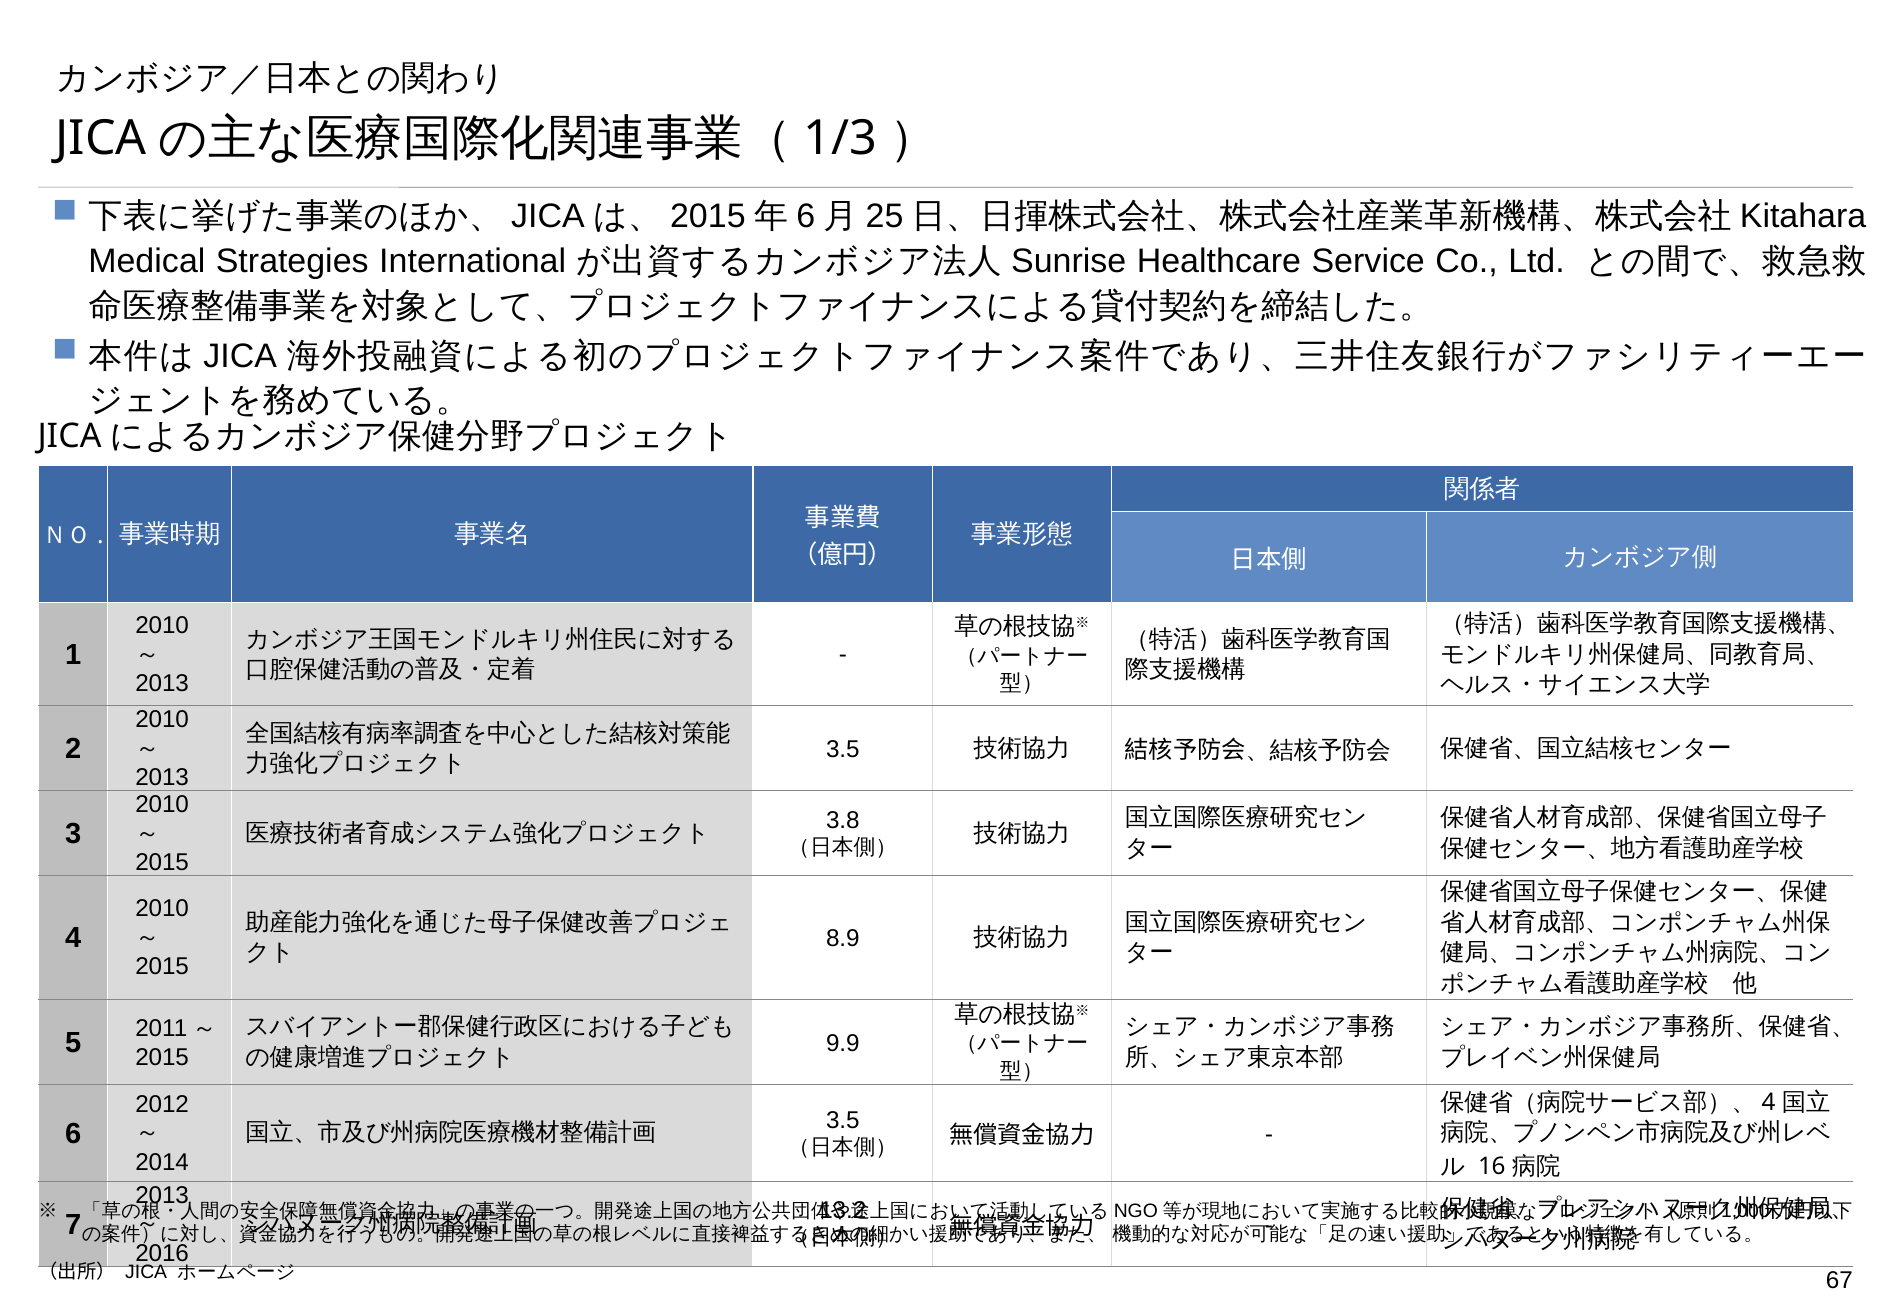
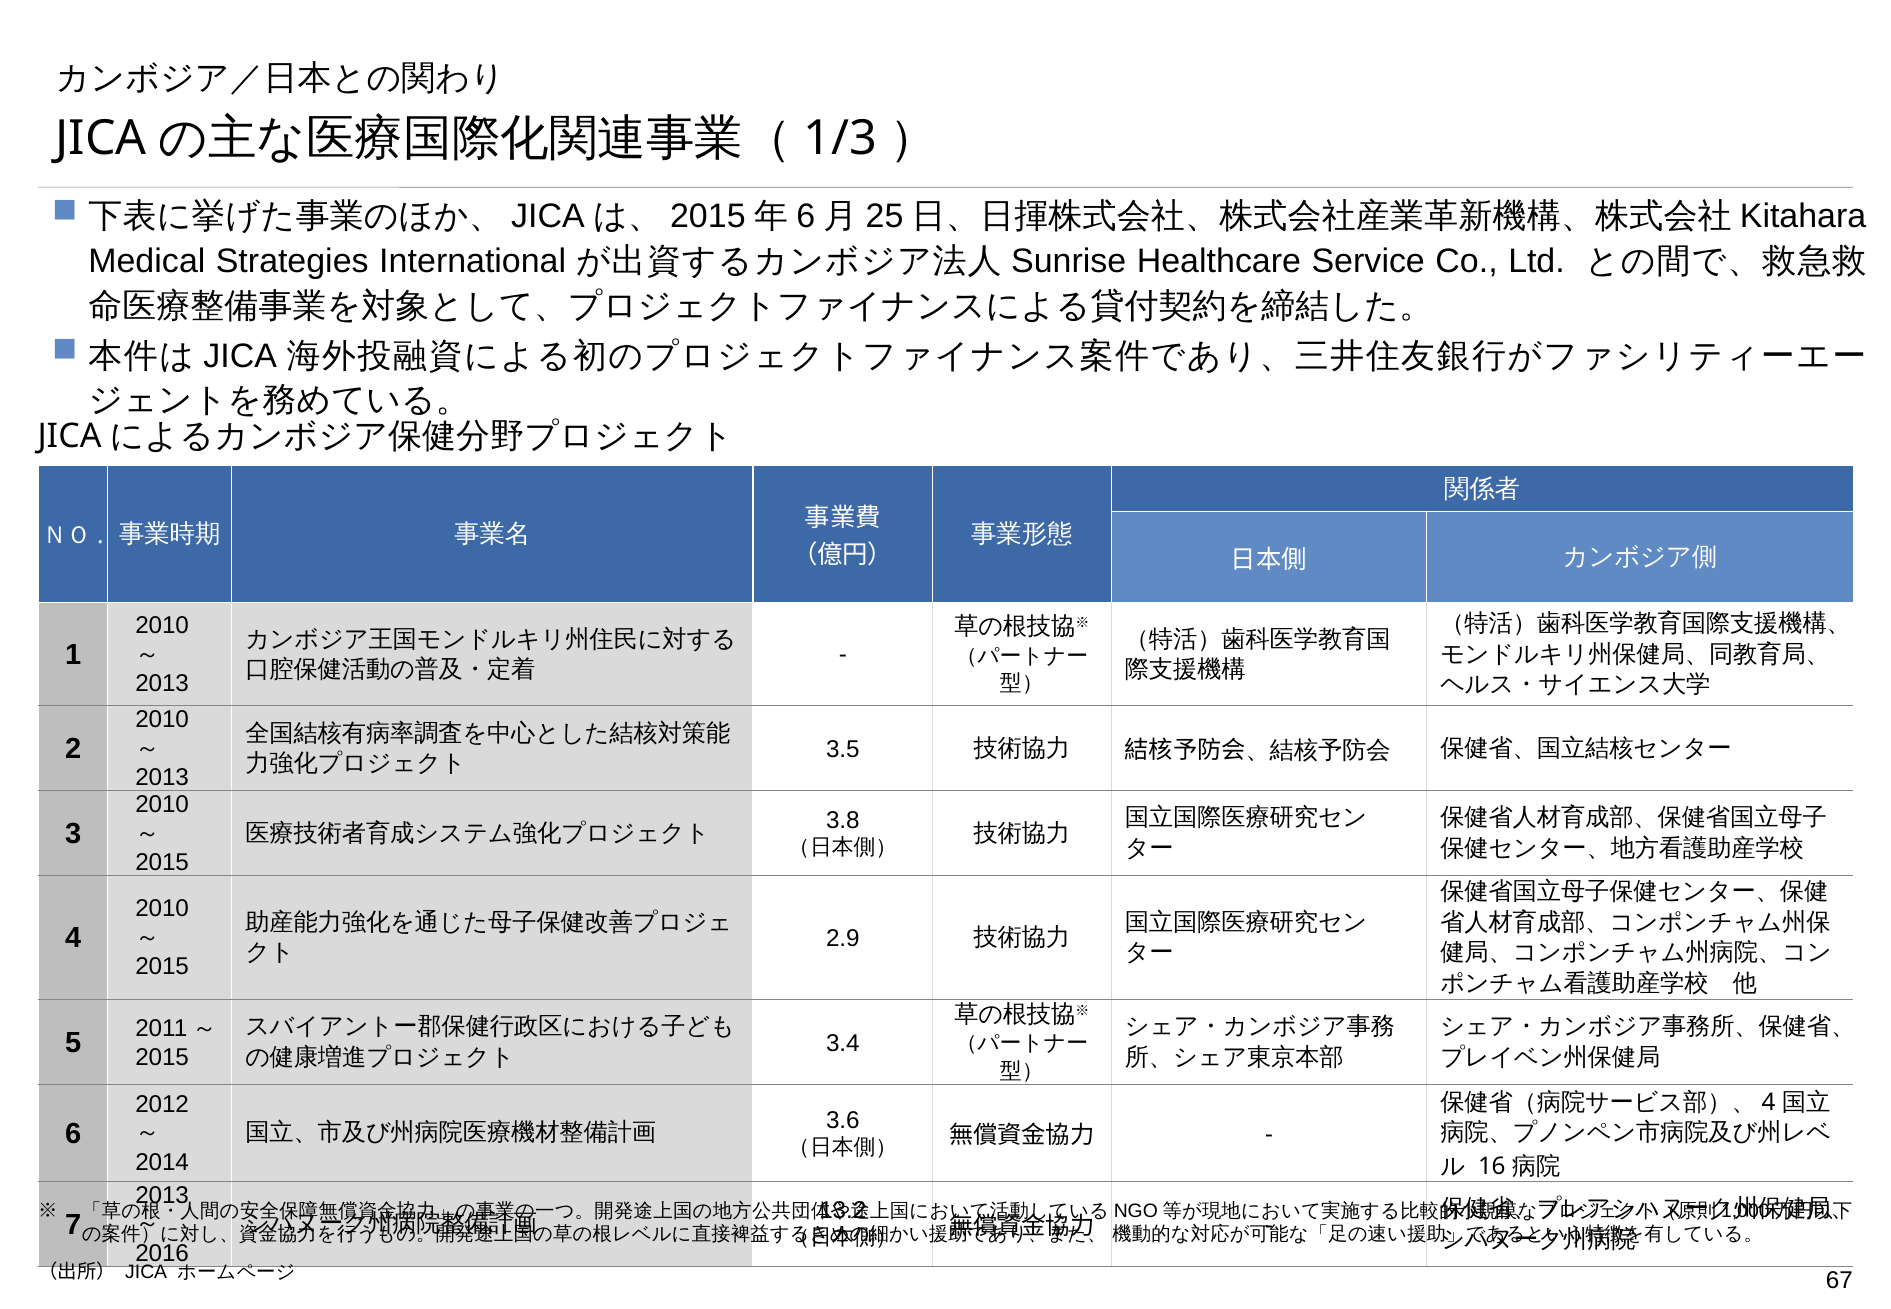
8.9: 8.9 -> 2.9
9.9: 9.9 -> 3.4
3.5 at (843, 1121): 3.5 -> 3.6
